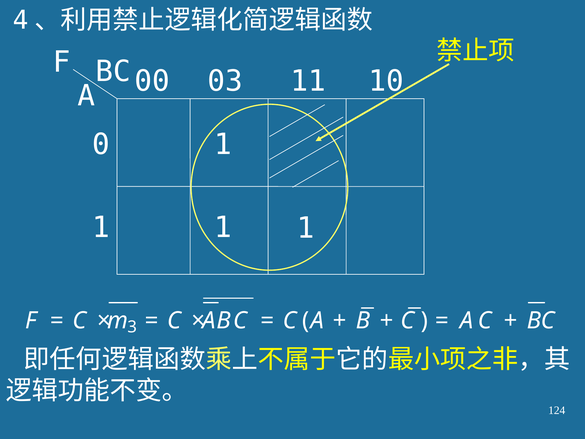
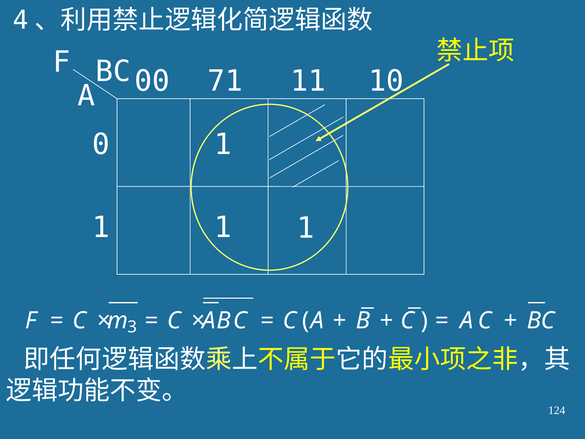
03: 03 -> 71
